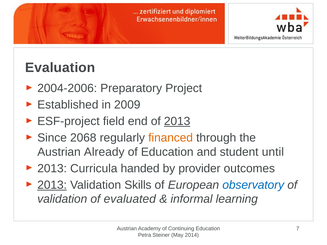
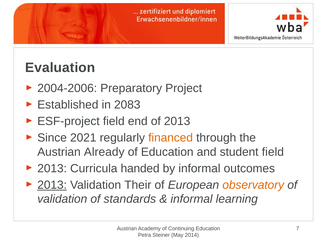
2009: 2009 -> 2083
2013 at (177, 121) underline: present -> none
2068: 2068 -> 2021
student until: until -> field
by provider: provider -> informal
Skills: Skills -> Their
observatory colour: blue -> orange
evaluated: evaluated -> standards
